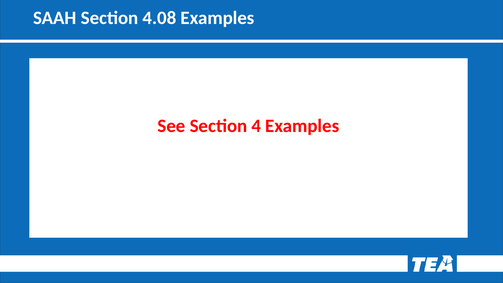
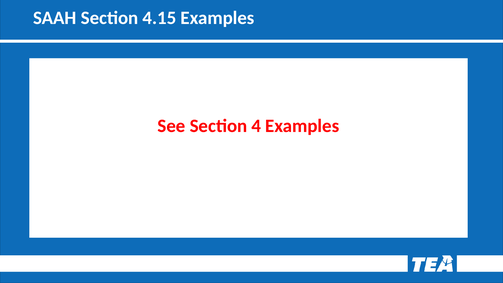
4.08: 4.08 -> 4.15
